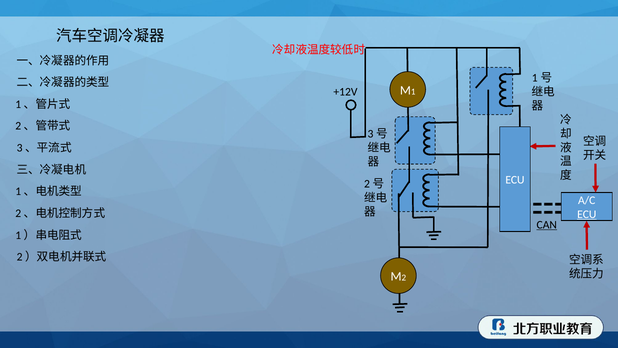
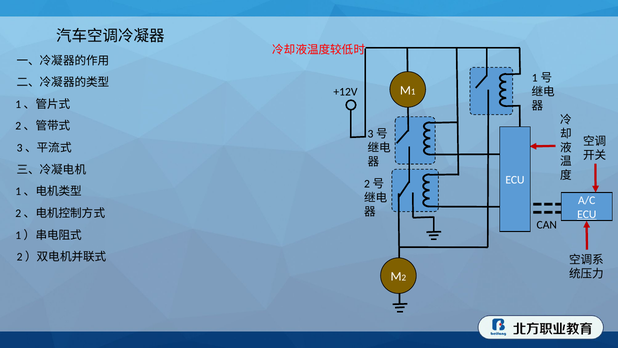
CAN underline: present -> none
